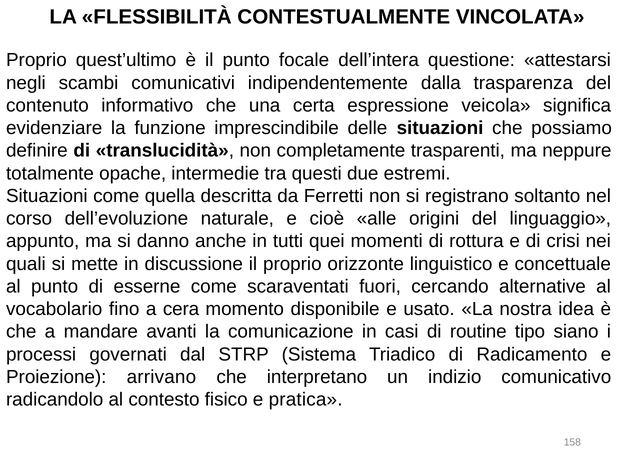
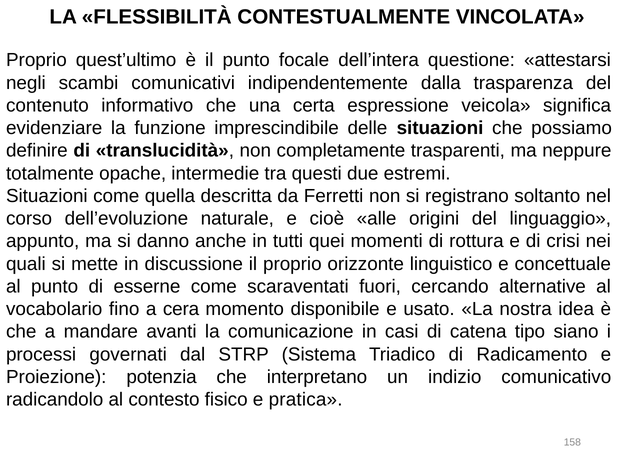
routine: routine -> catena
arrivano: arrivano -> potenzia
